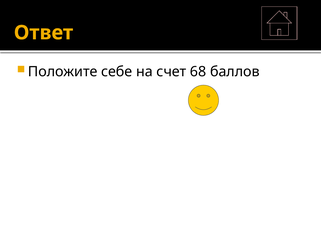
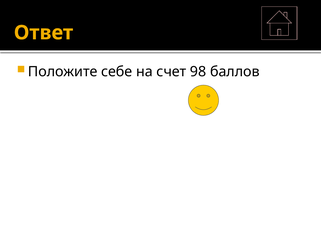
68: 68 -> 98
